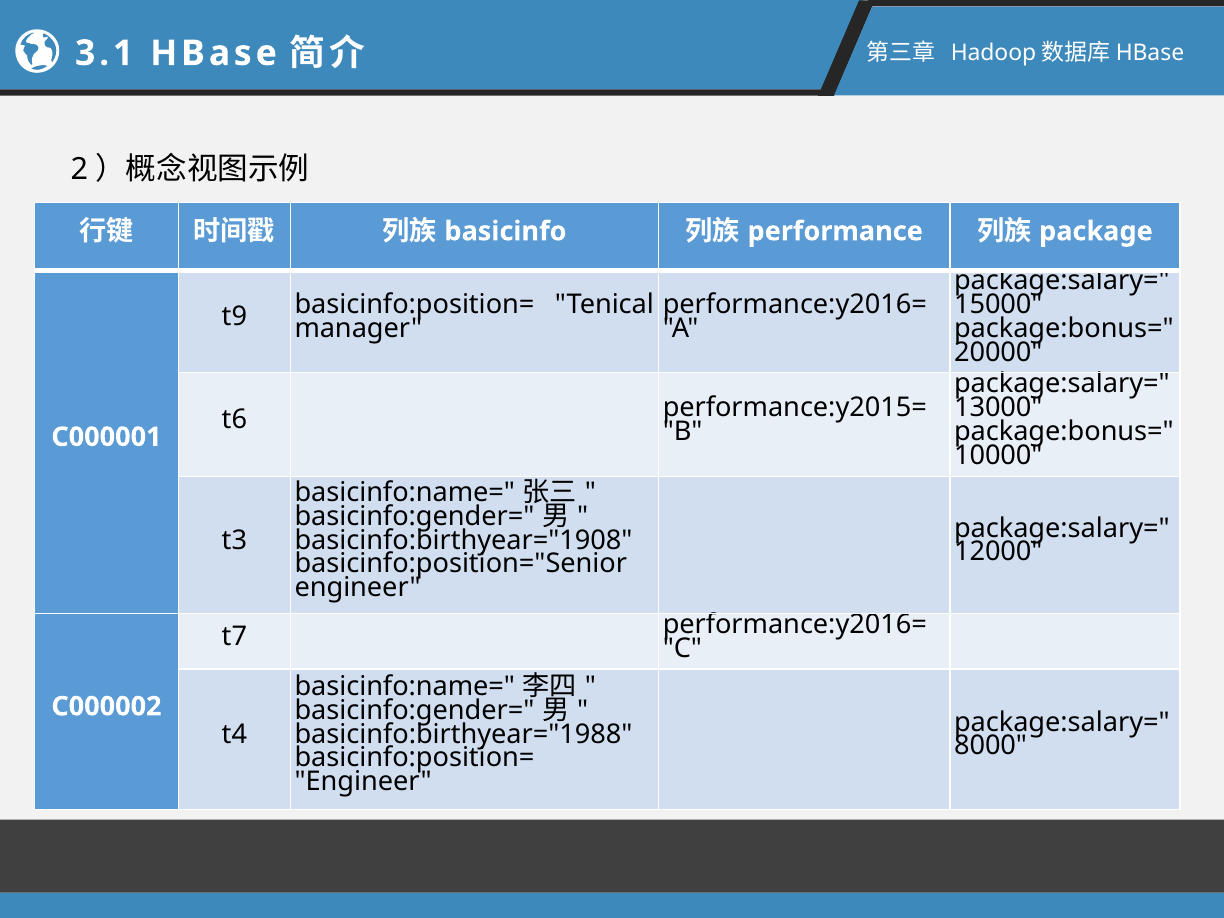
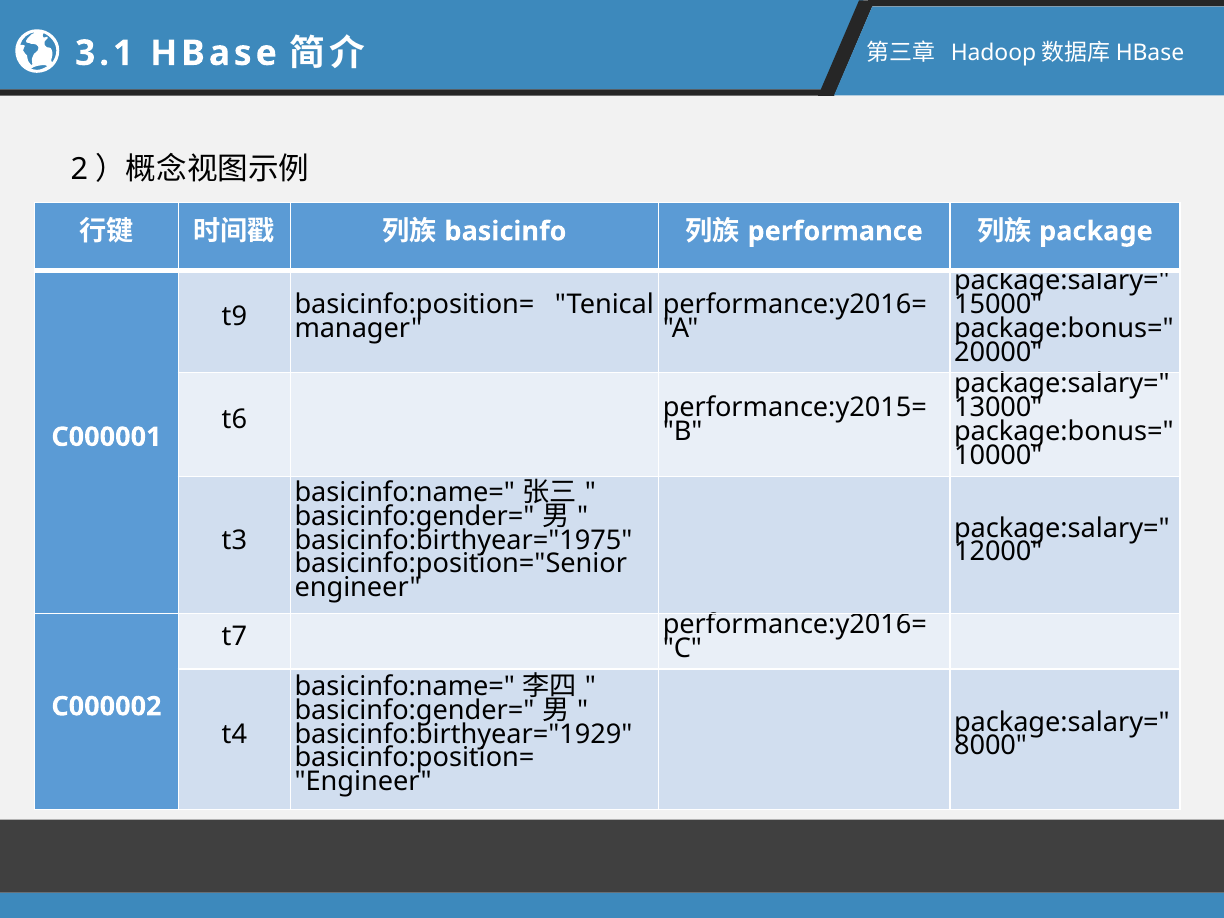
basicinfo:birthyear="1908: basicinfo:birthyear="1908 -> basicinfo:birthyear="1975
basicinfo:birthyear="1988: basicinfo:birthyear="1988 -> basicinfo:birthyear="1929
